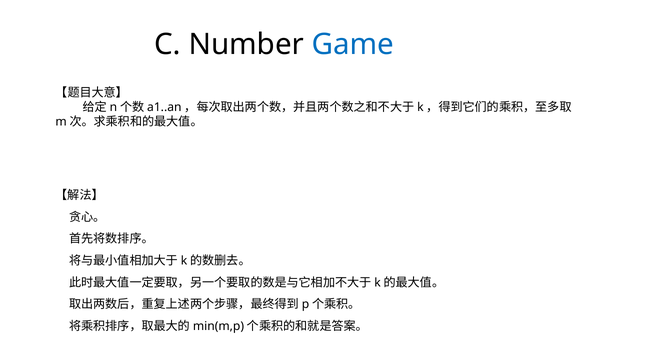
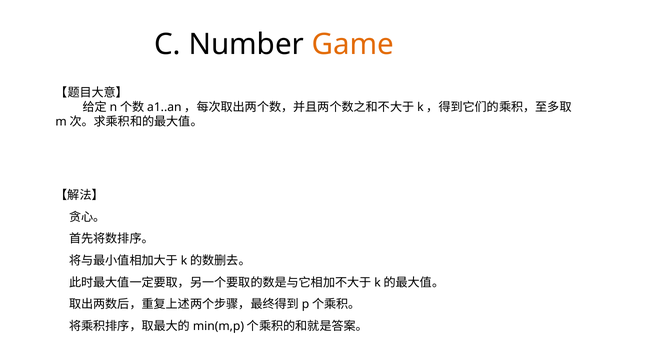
Game colour: blue -> orange
